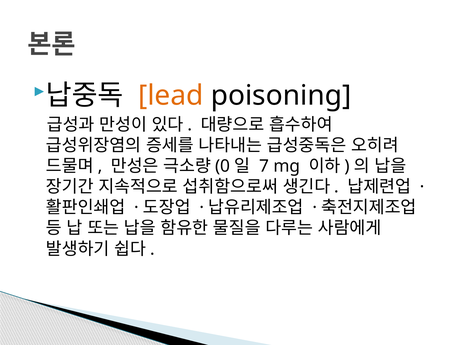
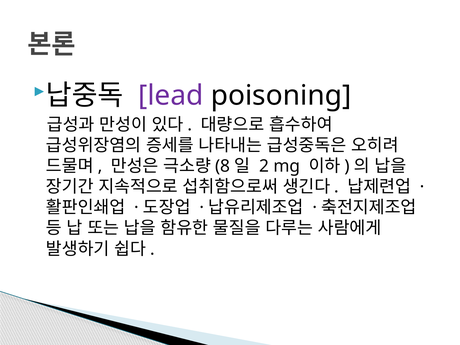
lead colour: orange -> purple
0: 0 -> 8
7: 7 -> 2
